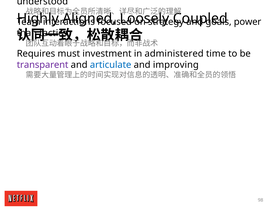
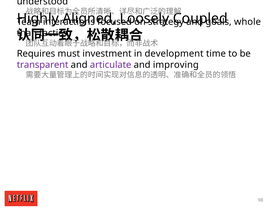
power: power -> whole
administered: administered -> development
articulate colour: blue -> purple
